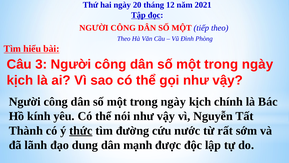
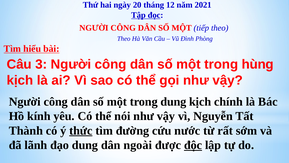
ngày at (258, 64): ngày -> hùng
ngày at (173, 101): ngày -> dung
mạnh: mạnh -> ngoài
độc underline: none -> present
